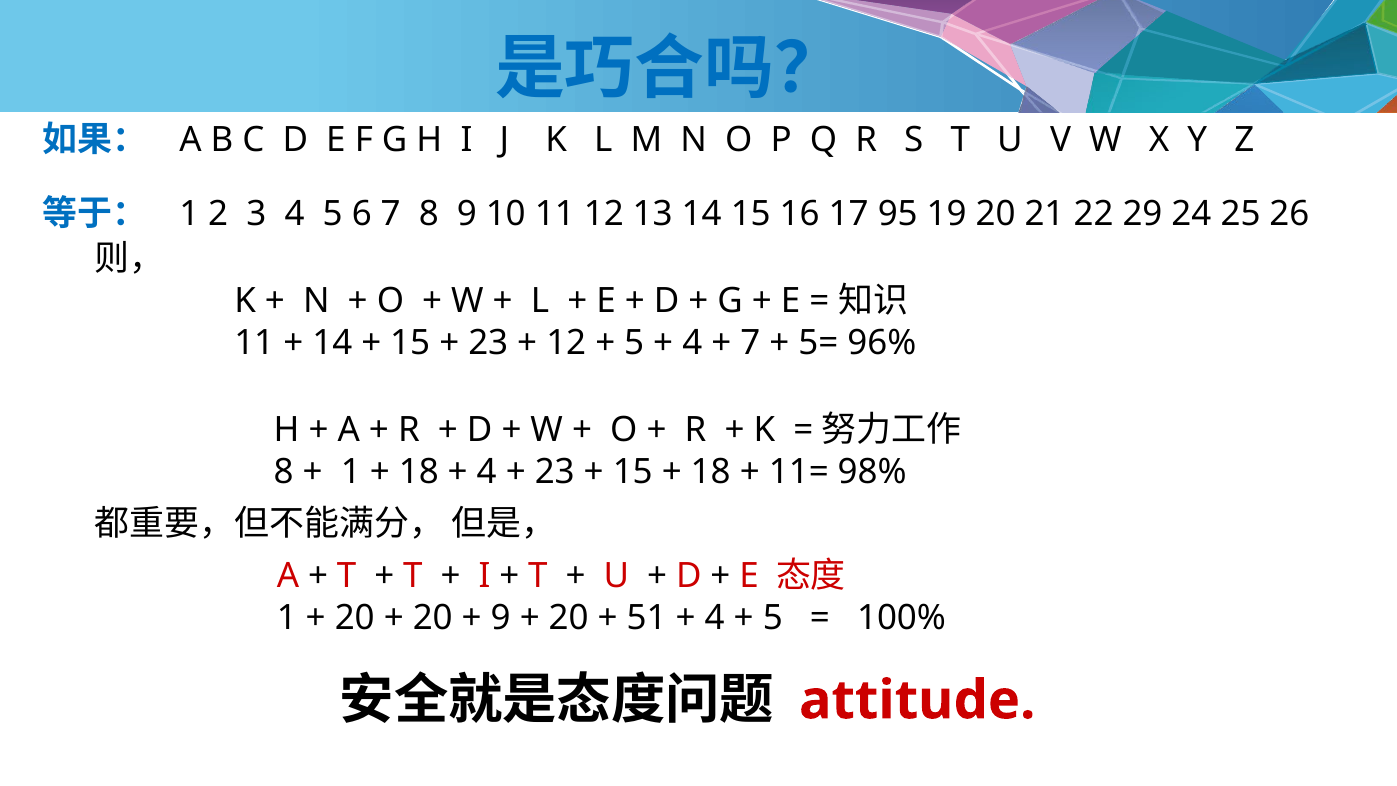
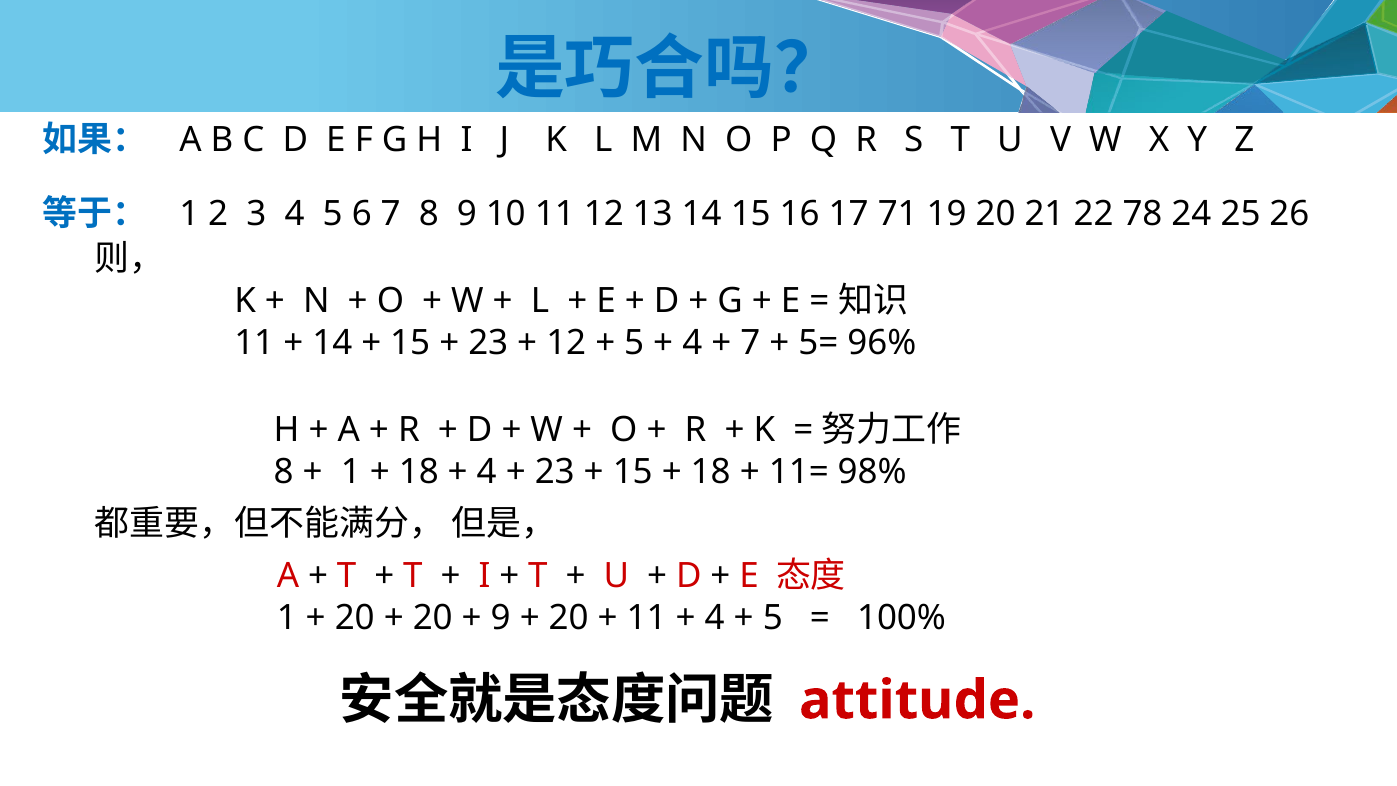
95: 95 -> 71
29: 29 -> 78
51 at (647, 618): 51 -> 11
